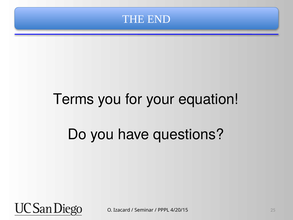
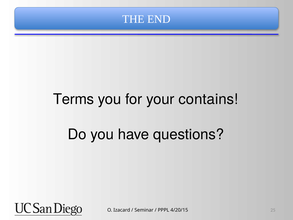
equation: equation -> contains
